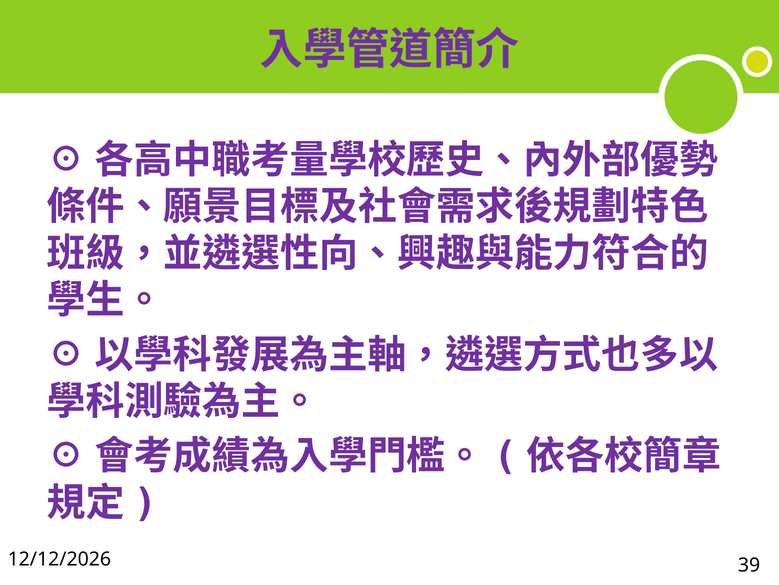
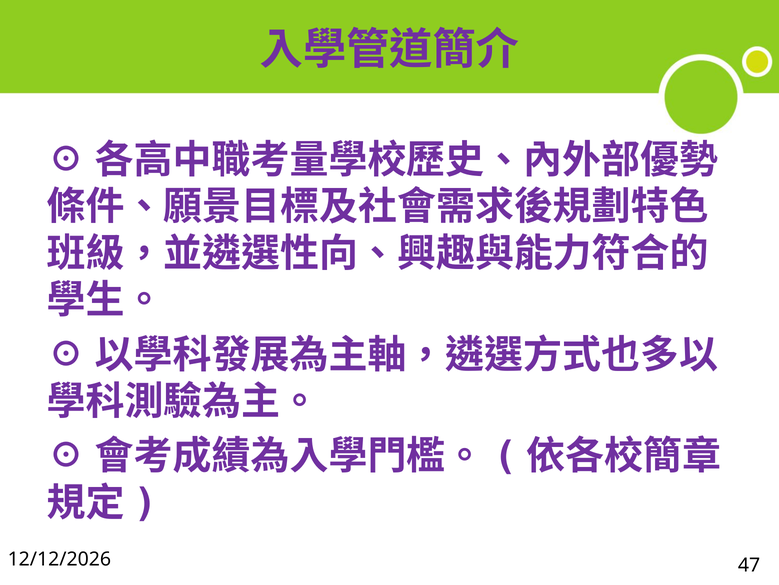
39: 39 -> 47
